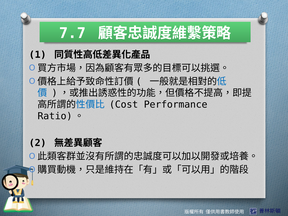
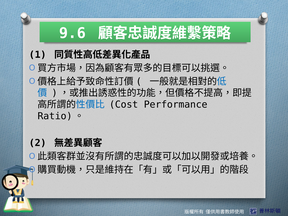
7.7: 7.7 -> 9.6
